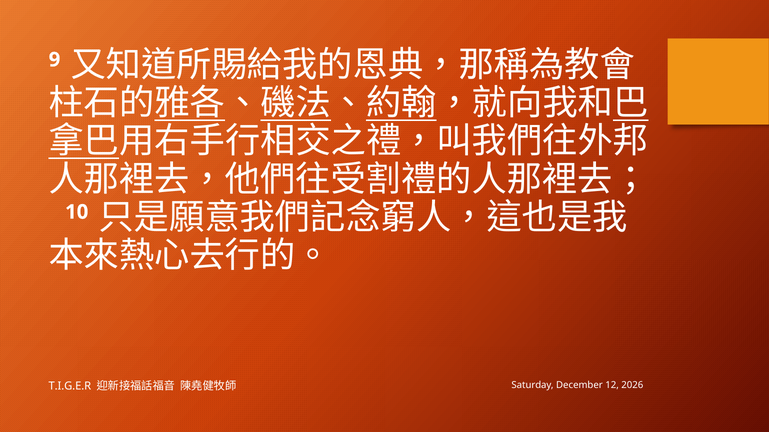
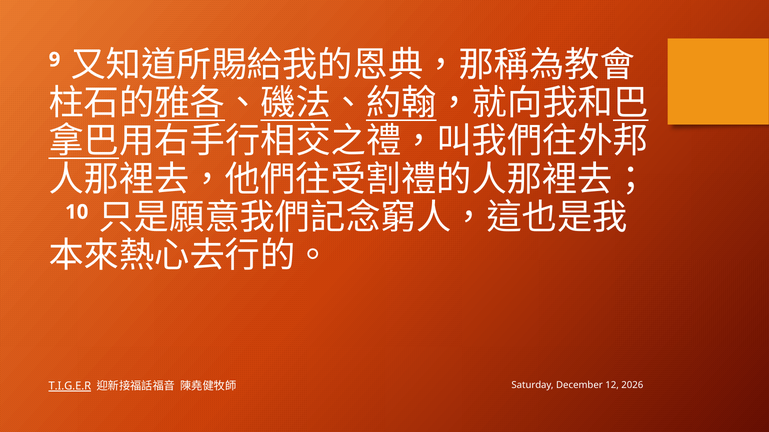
T.I.G.E.R underline: none -> present
